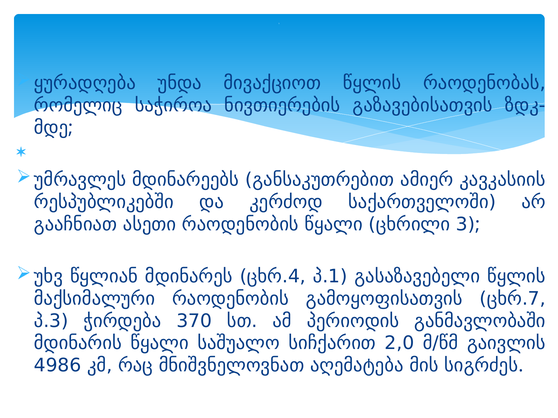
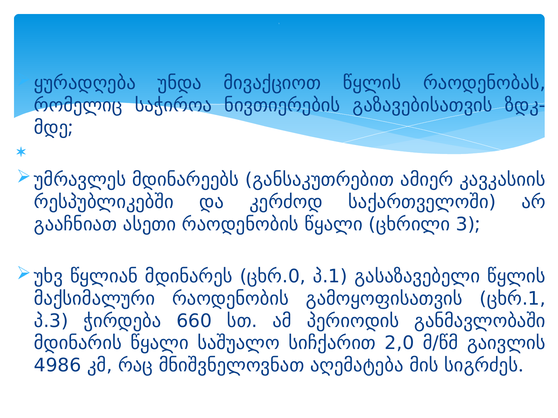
ცხრ.4: ცხრ.4 -> ცხრ.0
ცხრ.7: ცხრ.7 -> ცხრ.1
370: 370 -> 660
